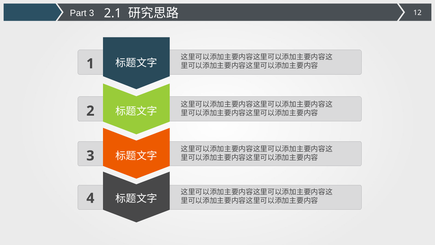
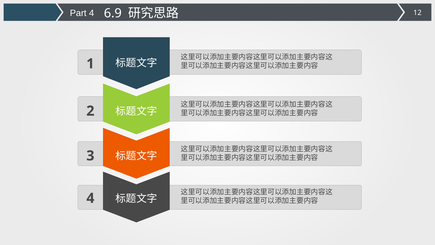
Part 3: 3 -> 4
2.1: 2.1 -> 6.9
